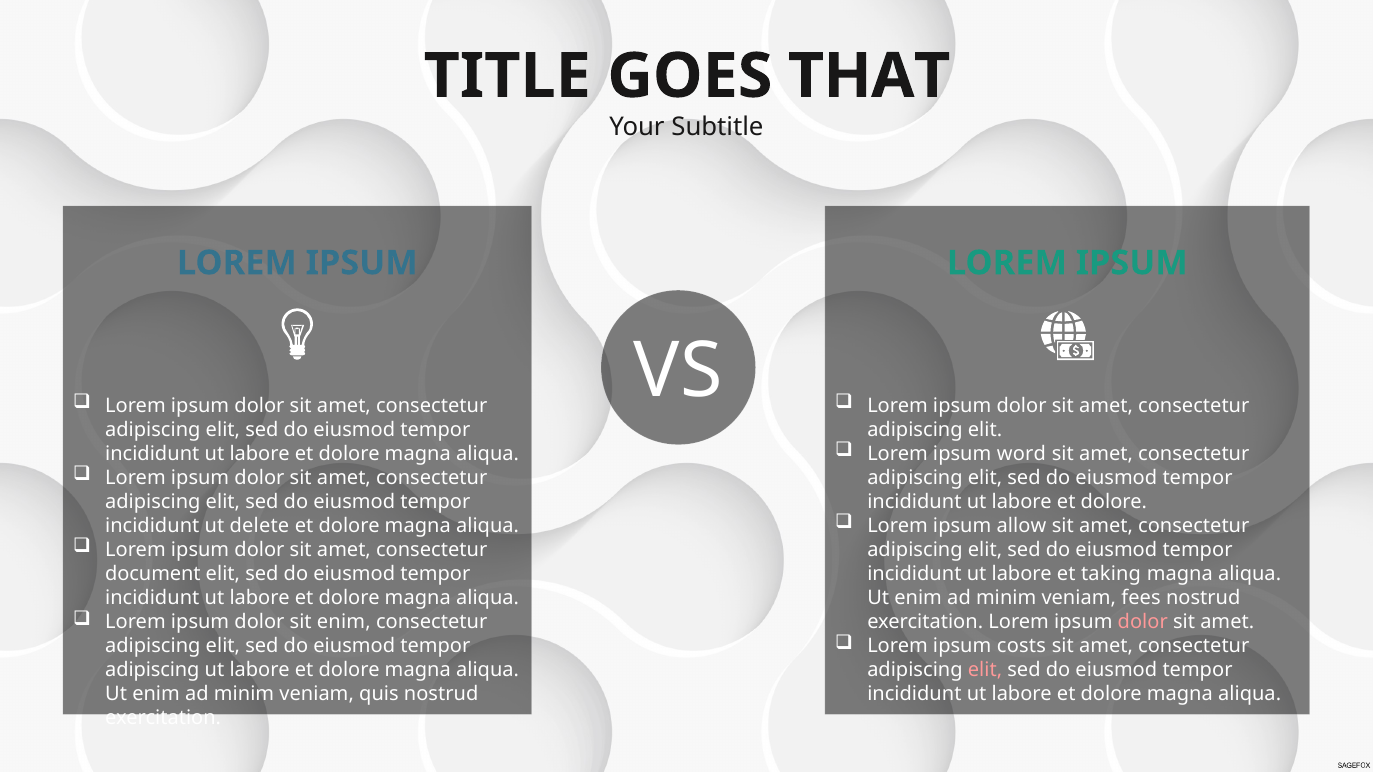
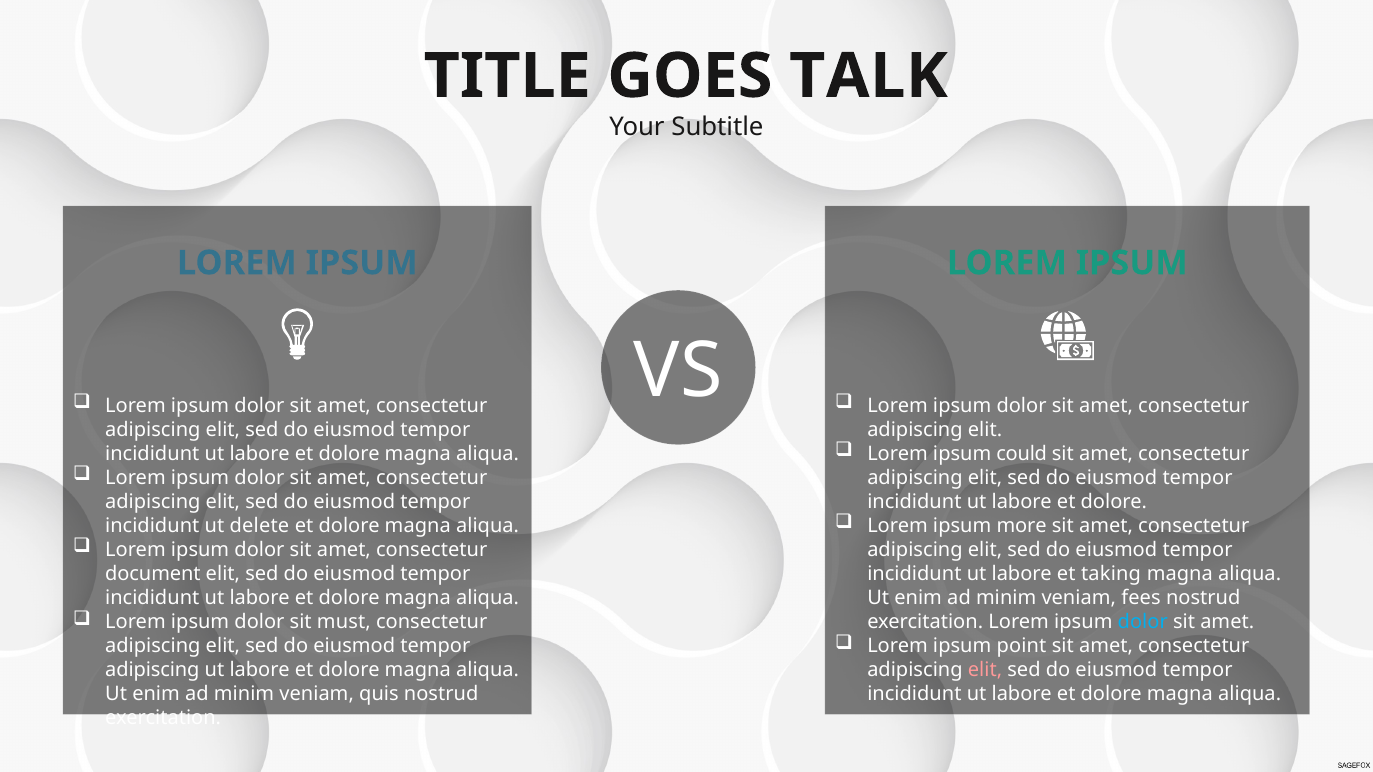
THAT: THAT -> TALK
word: word -> could
allow: allow -> more
sit enim: enim -> must
dolor at (1143, 622) colour: pink -> light blue
costs: costs -> point
